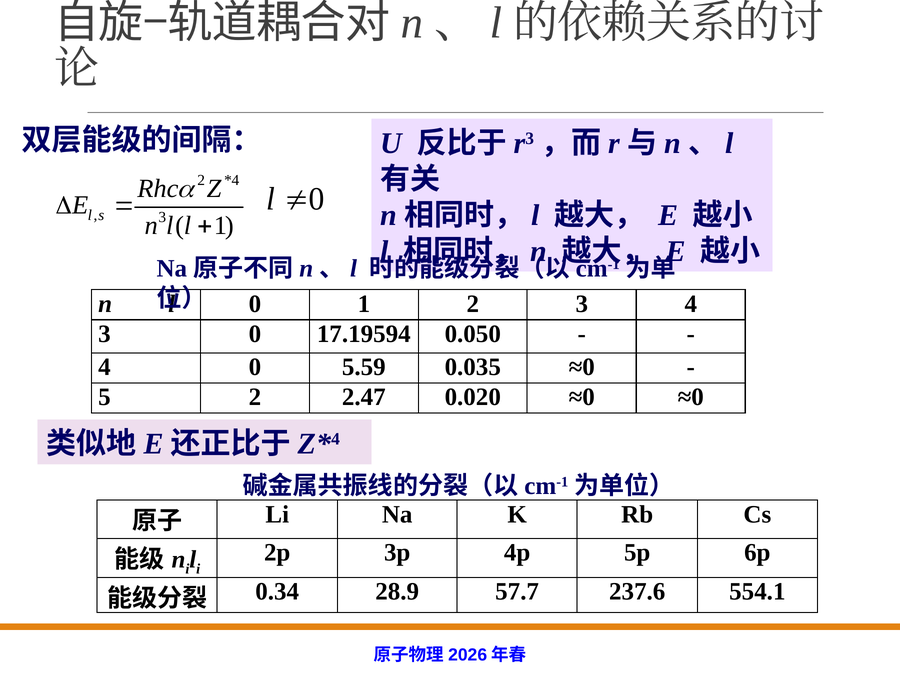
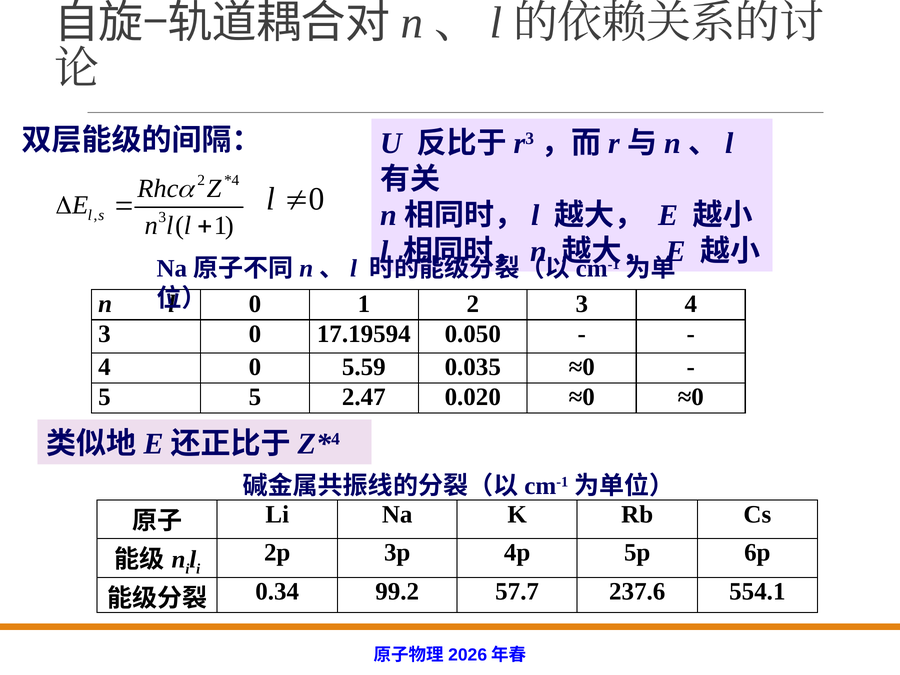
5 2: 2 -> 5
28.9: 28.9 -> 99.2
